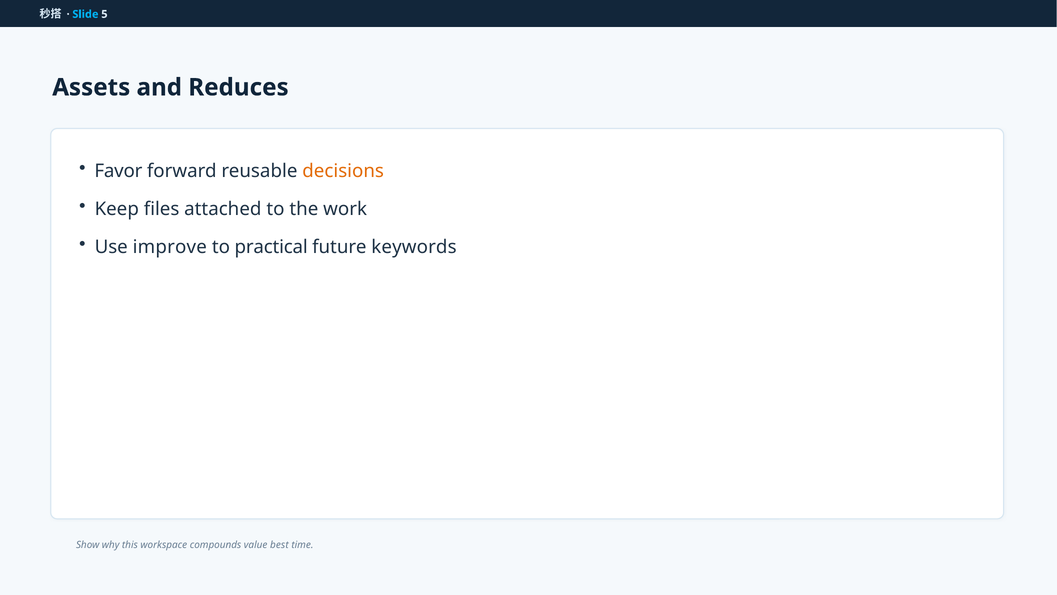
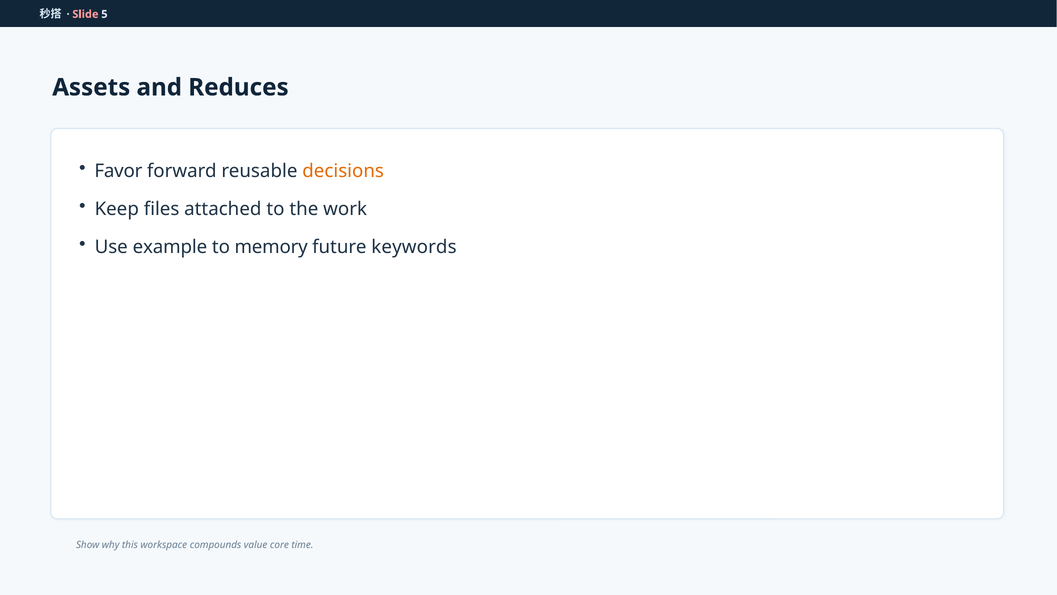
Slide colour: light blue -> pink
improve: improve -> example
practical: practical -> memory
best: best -> core
